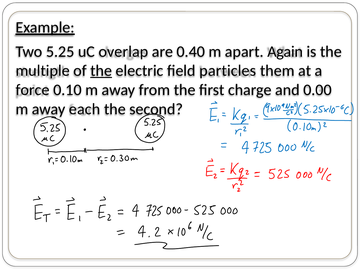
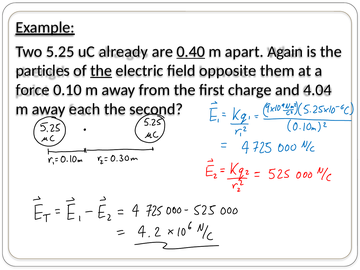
overlap: overlap -> already
0.40 underline: none -> present
multiple: multiple -> particles
particles: particles -> opposite
0.00: 0.00 -> 4.04
